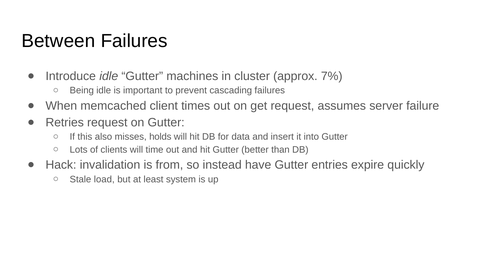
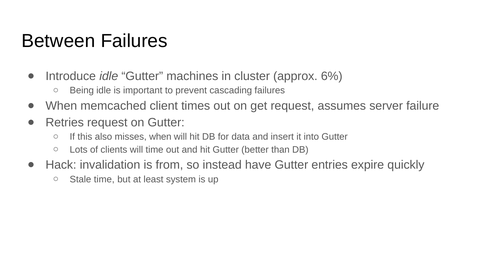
7%: 7% -> 6%
misses holds: holds -> when
Stale load: load -> time
